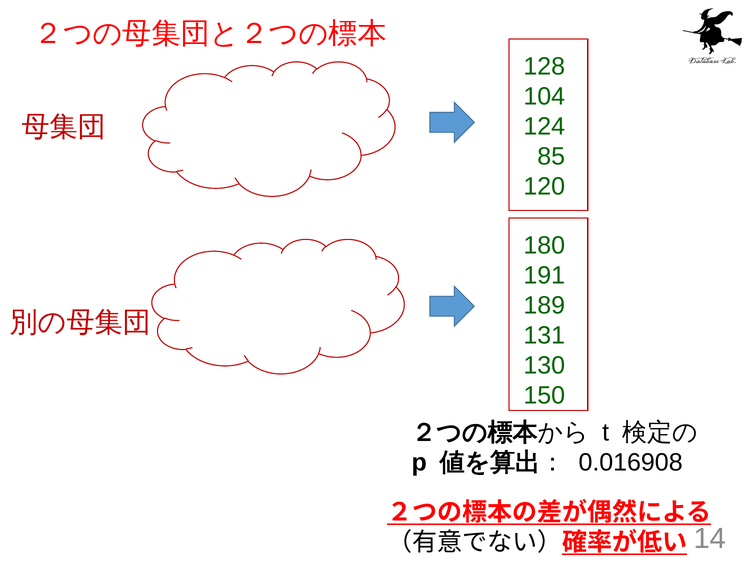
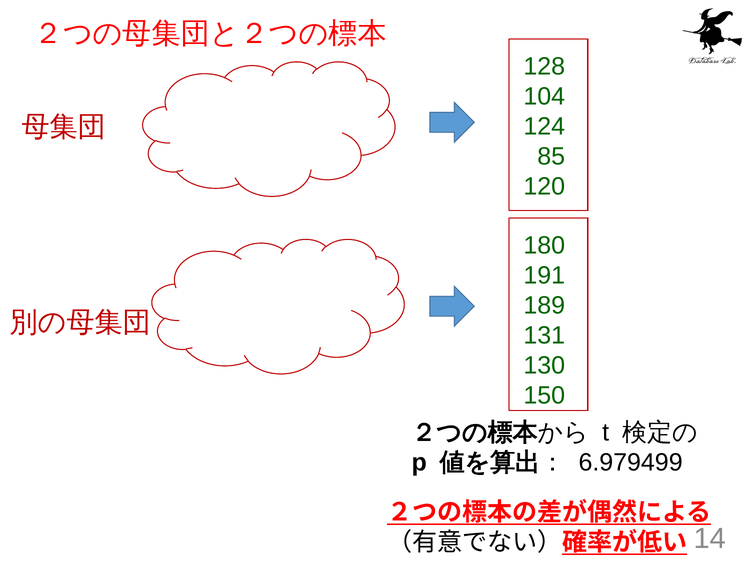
0.016908: 0.016908 -> 6.979499
